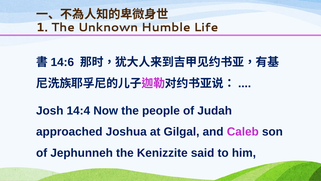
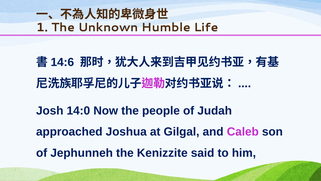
14:4: 14:4 -> 14:0
